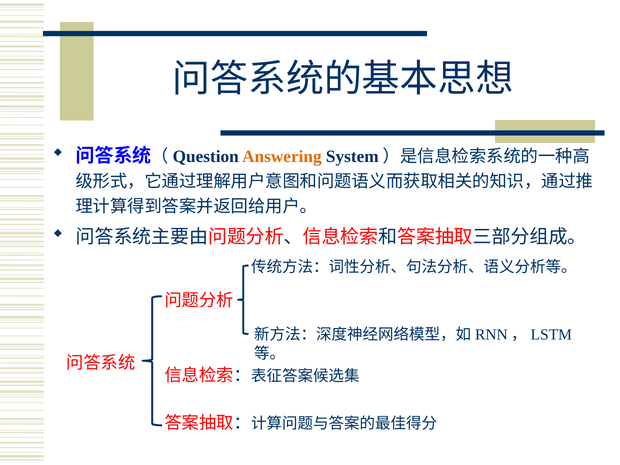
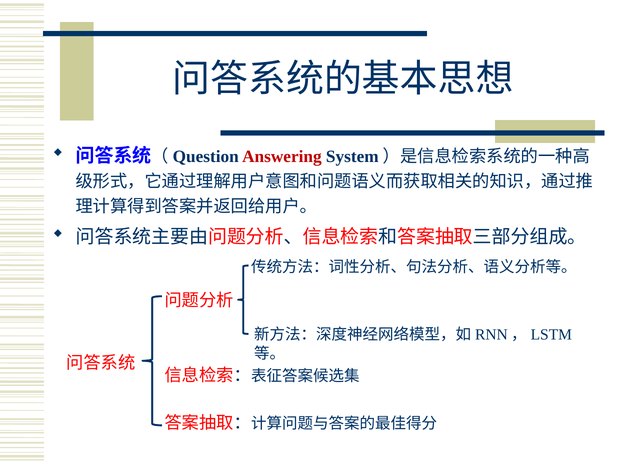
Answering colour: orange -> red
